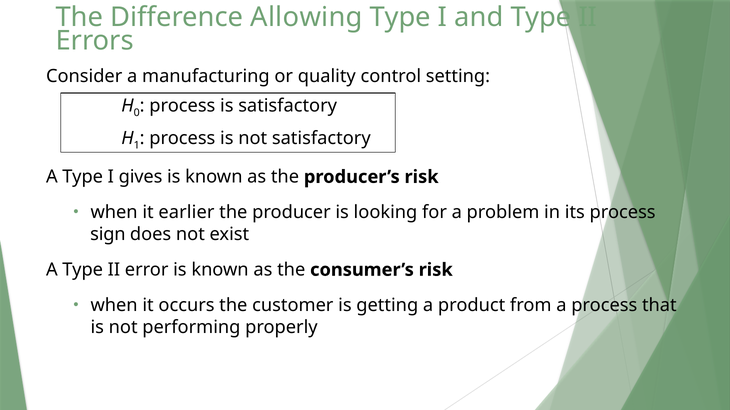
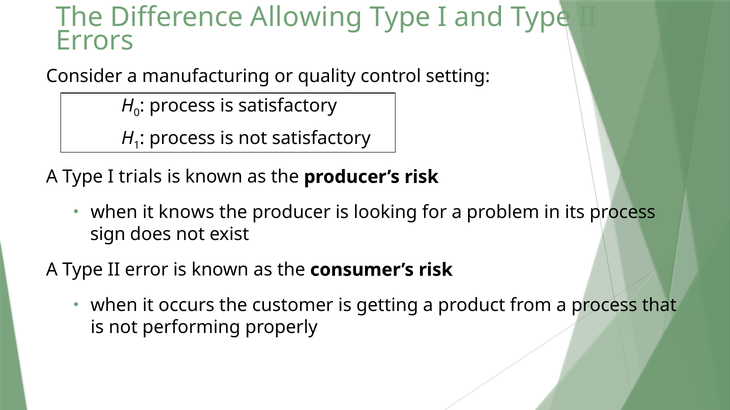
gives: gives -> trials
earlier: earlier -> knows
